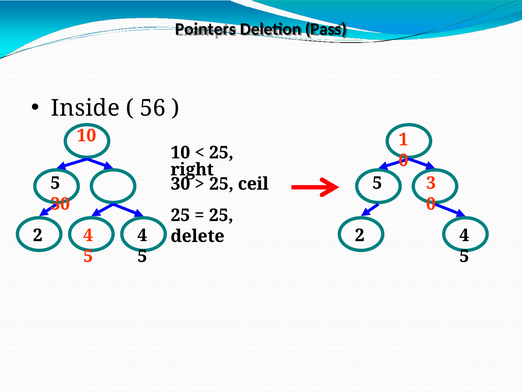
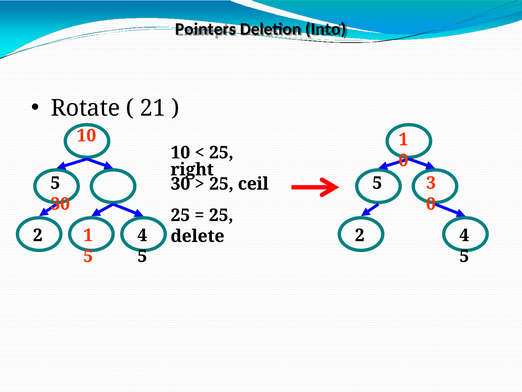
Pass: Pass -> Into
Inside: Inside -> Rotate
56: 56 -> 21
4 at (88, 235): 4 -> 1
